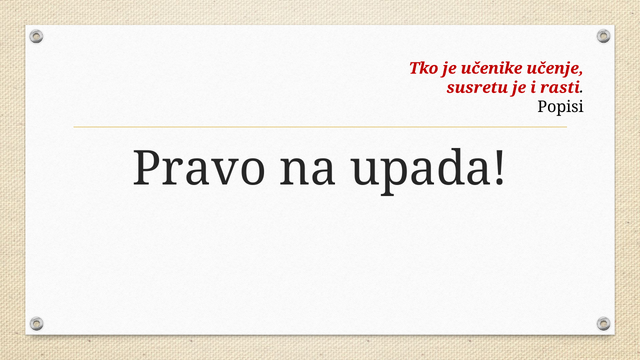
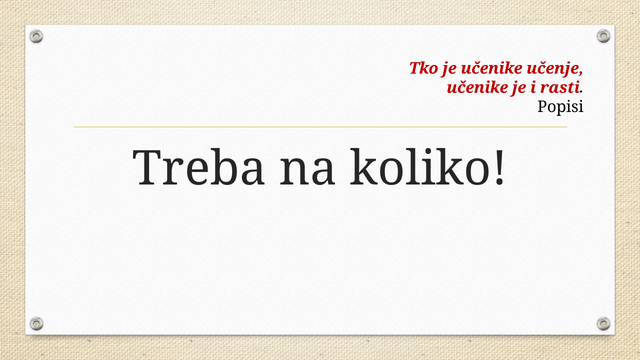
susretu at (477, 88): susretu -> učenike
Pravo: Pravo -> Treba
upada: upada -> koliko
